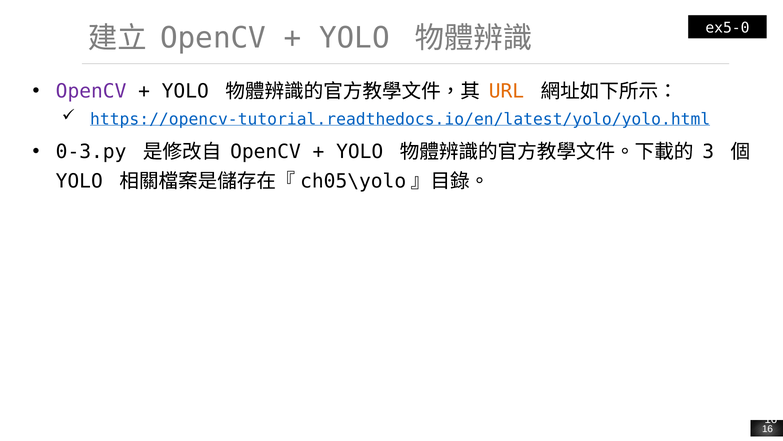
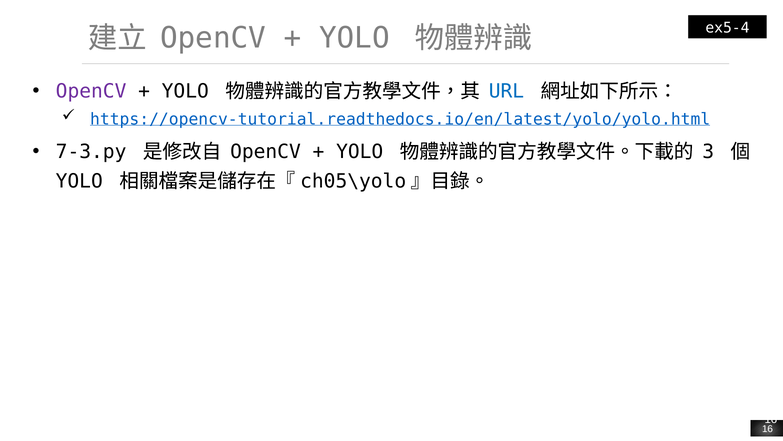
ex5-0: ex5-0 -> ex5-4
URL colour: orange -> blue
0-3.py: 0-3.py -> 7-3.py
